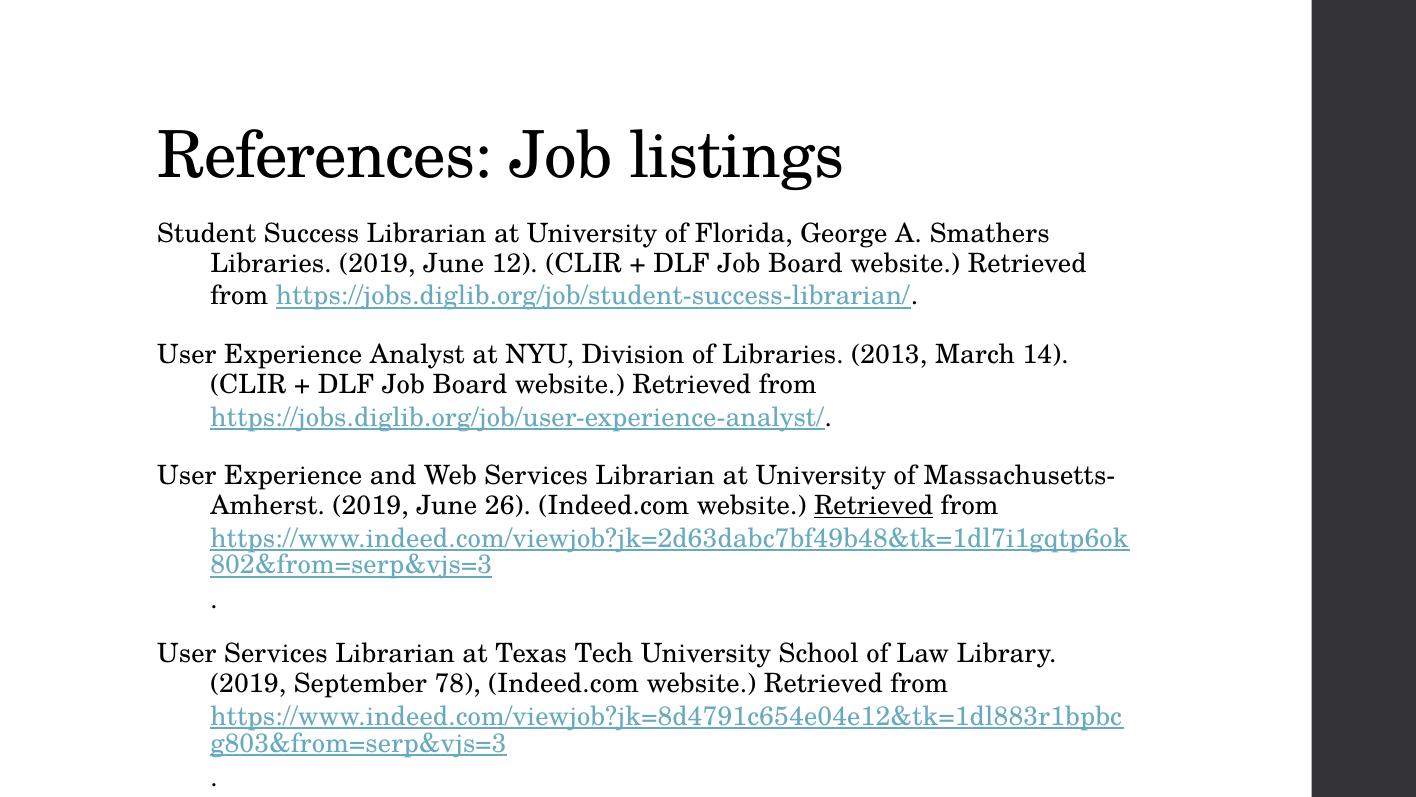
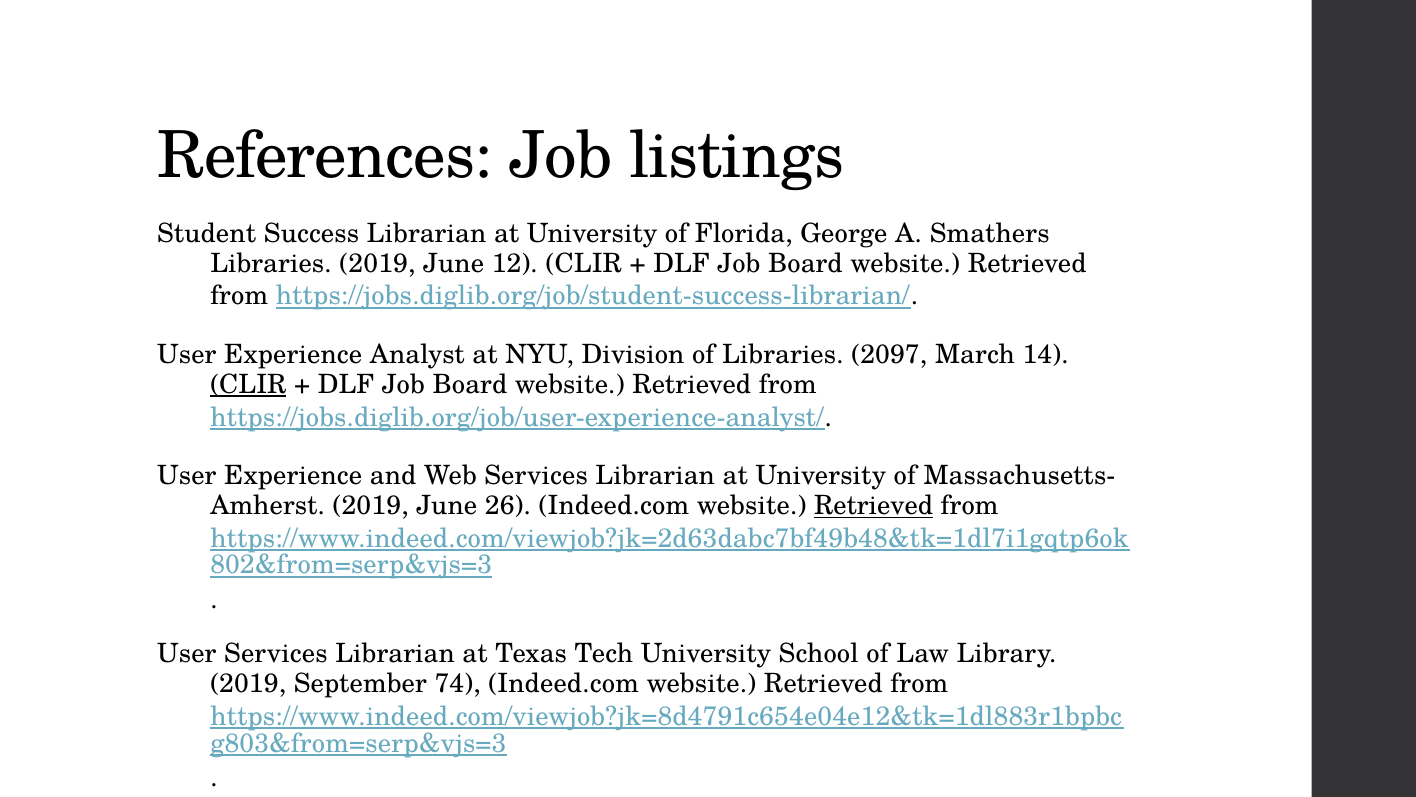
2013: 2013 -> 2097
CLIR at (248, 385) underline: none -> present
78: 78 -> 74
